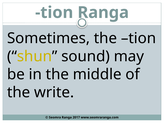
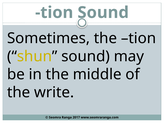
tion Ranga: Ranga -> Sound
